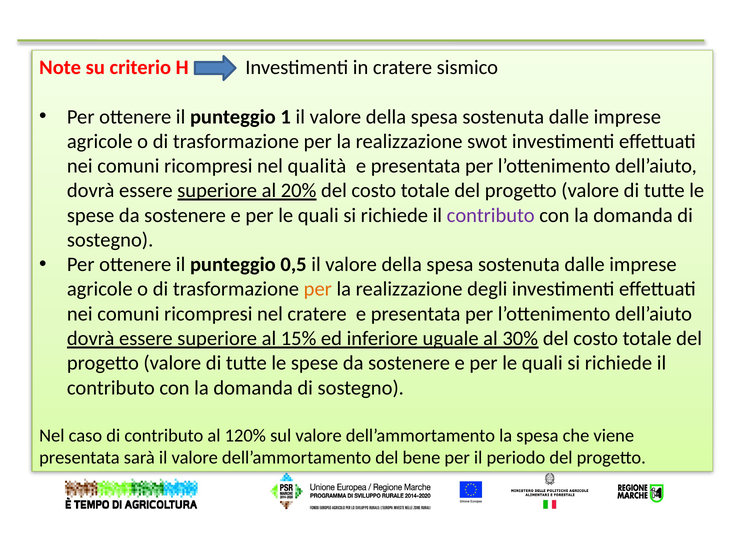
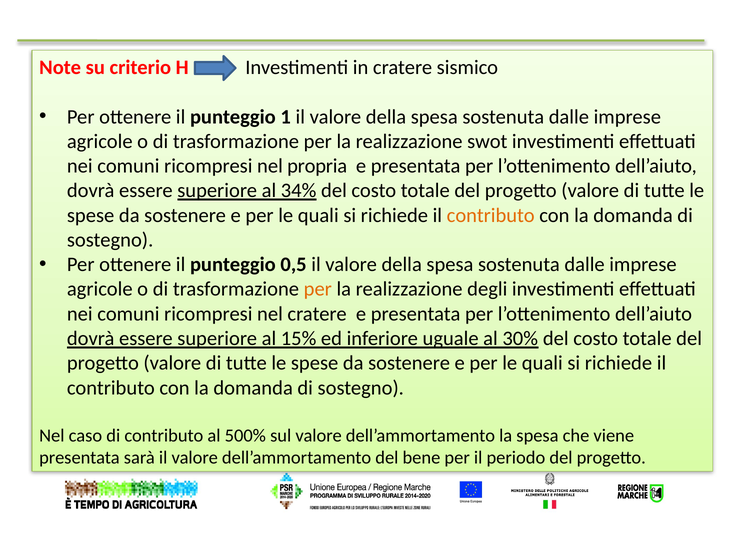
qualità: qualità -> propria
20%: 20% -> 34%
contributo at (491, 215) colour: purple -> orange
120%: 120% -> 500%
